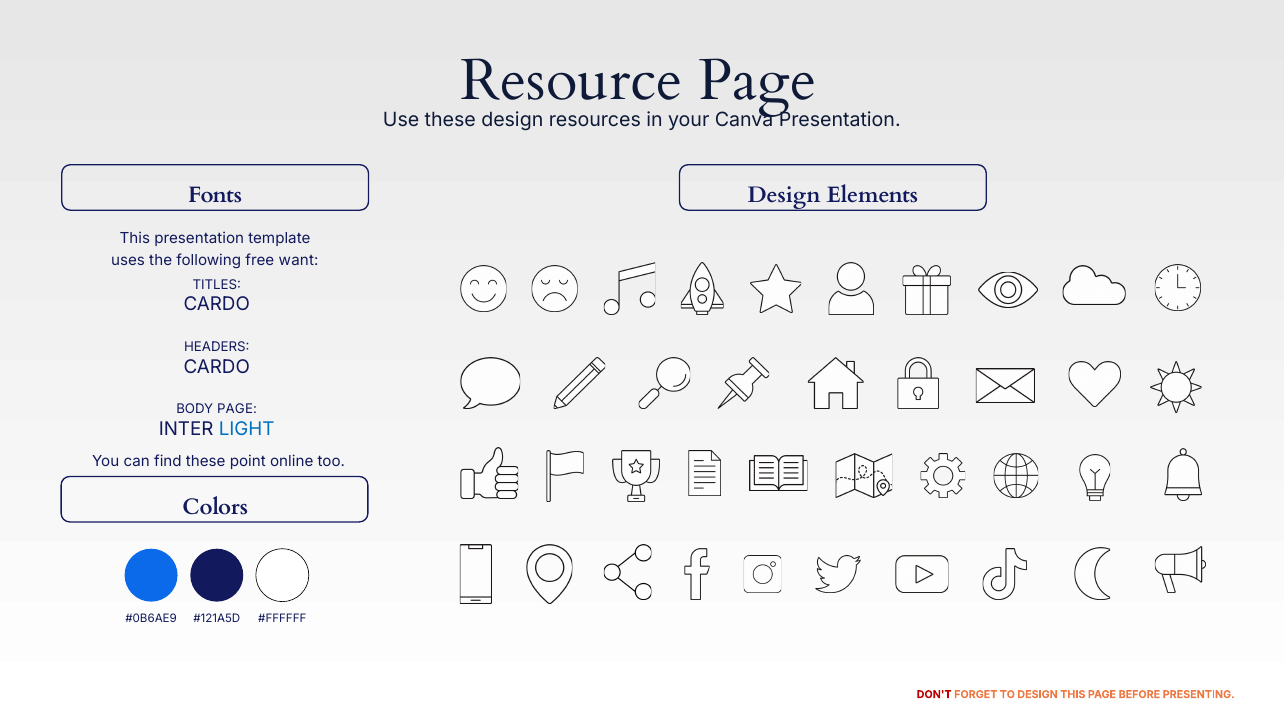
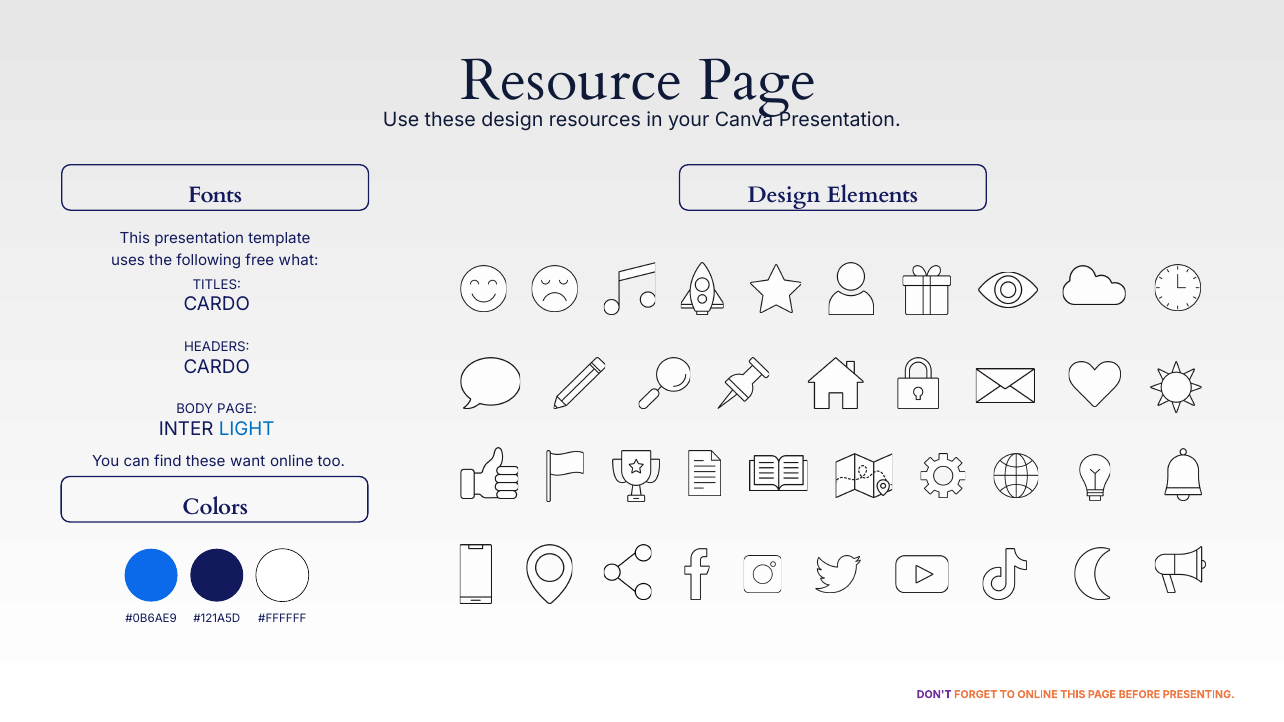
want: want -> what
point: point -> want
DON'T colour: red -> purple
TO DESIGN: DESIGN -> ONLINE
